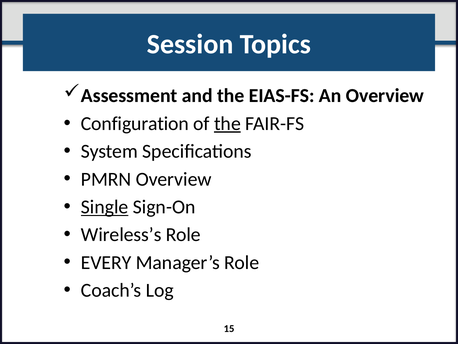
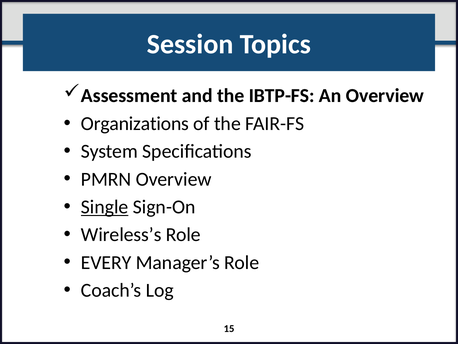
EIAS-FS: EIAS-FS -> IBTP-FS
Configuration: Configuration -> Organizations
the at (227, 123) underline: present -> none
